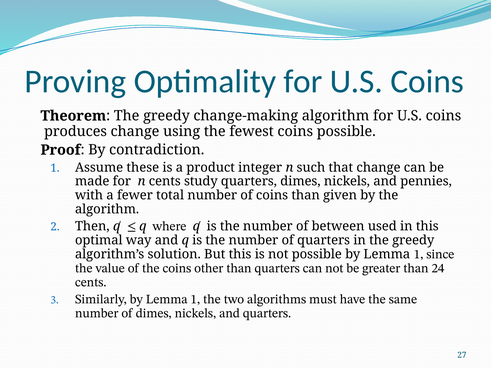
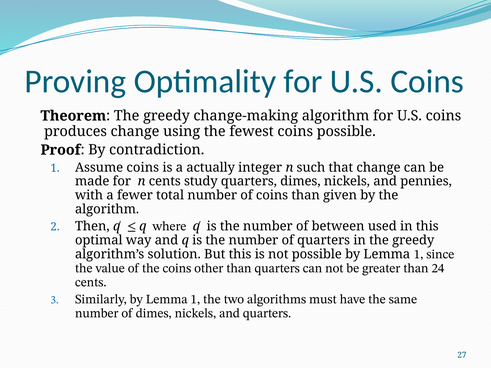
Assume these: these -> coins
product: product -> actually
